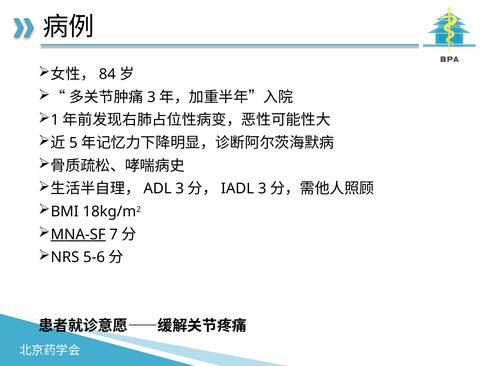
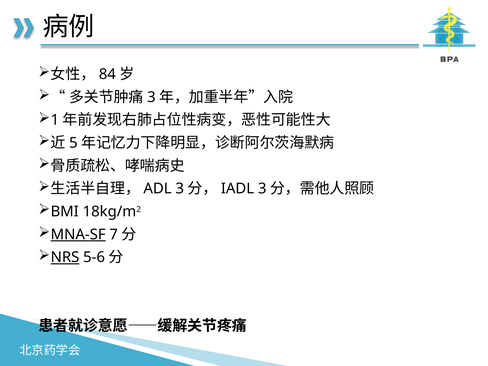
NRS underline: none -> present
